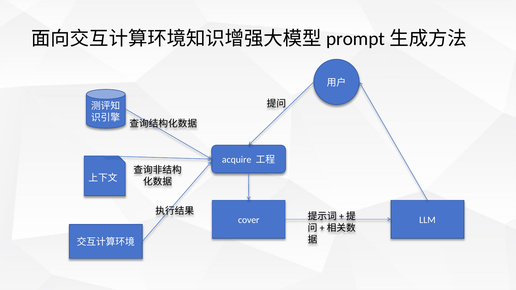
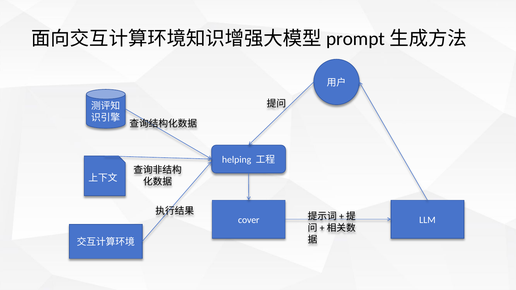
acquire: acquire -> helping
